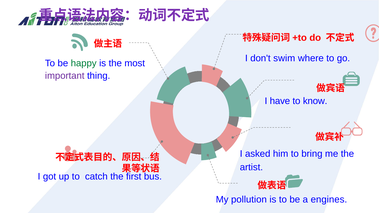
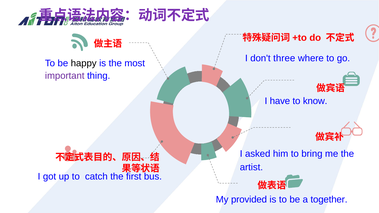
swim: swim -> three
happy colour: green -> black
pollution: pollution -> provided
engines: engines -> together
